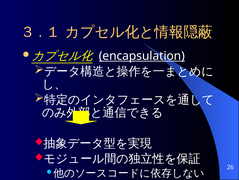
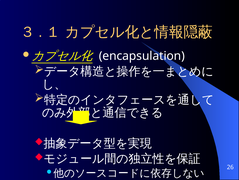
encapsulation underline: present -> none
